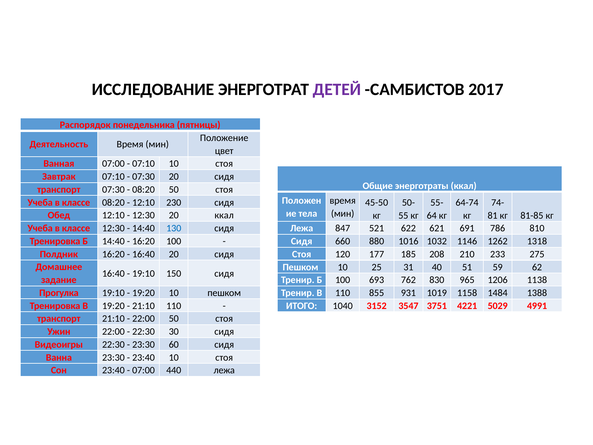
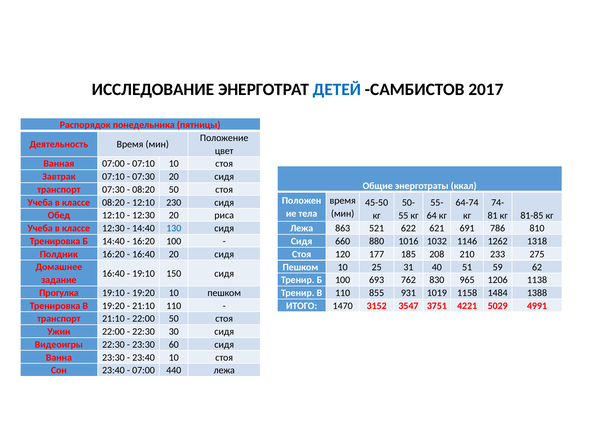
ДЕТЕЙ colour: purple -> blue
20 ккал: ккал -> риса
847: 847 -> 863
1040: 1040 -> 1470
